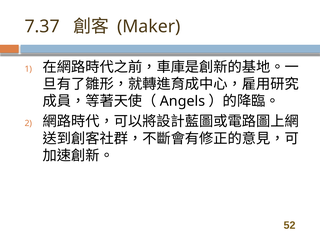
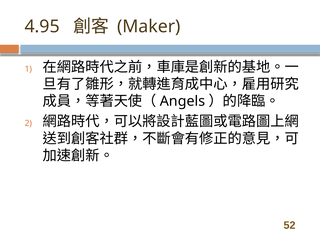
7.37: 7.37 -> 4.95
